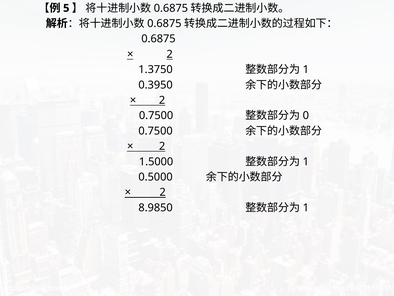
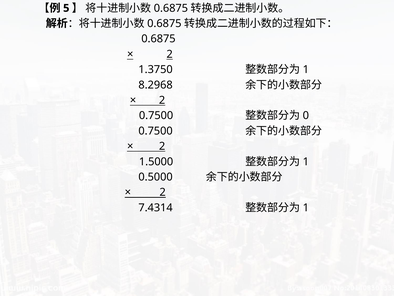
0.3950: 0.3950 -> 8.2968
8.9850: 8.9850 -> 7.4314
